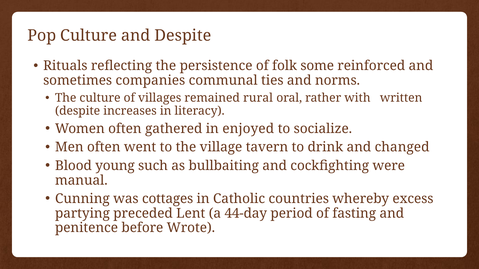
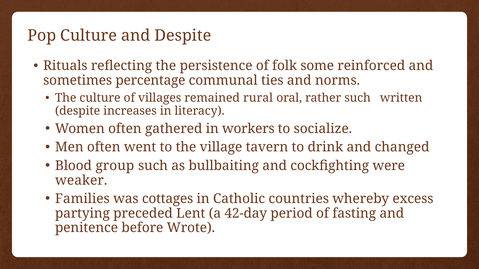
companies: companies -> percentage
rather with: with -> such
enjoyed: enjoyed -> workers
young: young -> group
manual: manual -> weaker
Cunning: Cunning -> Families
44-day: 44-day -> 42-day
